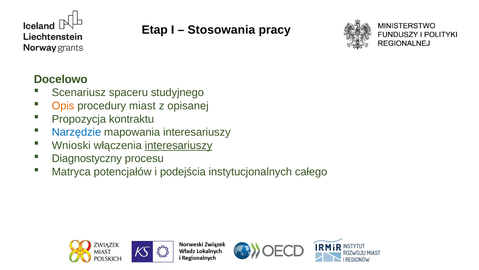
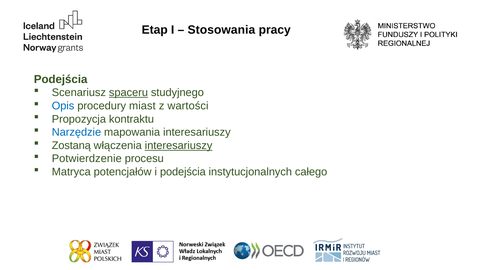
Docelowo at (61, 79): Docelowo -> Podejścia
spaceru underline: none -> present
Opis colour: orange -> blue
opisanej: opisanej -> wartości
Wnioski: Wnioski -> Zostaną
Diagnostyczny: Diagnostyczny -> Potwierdzenie
